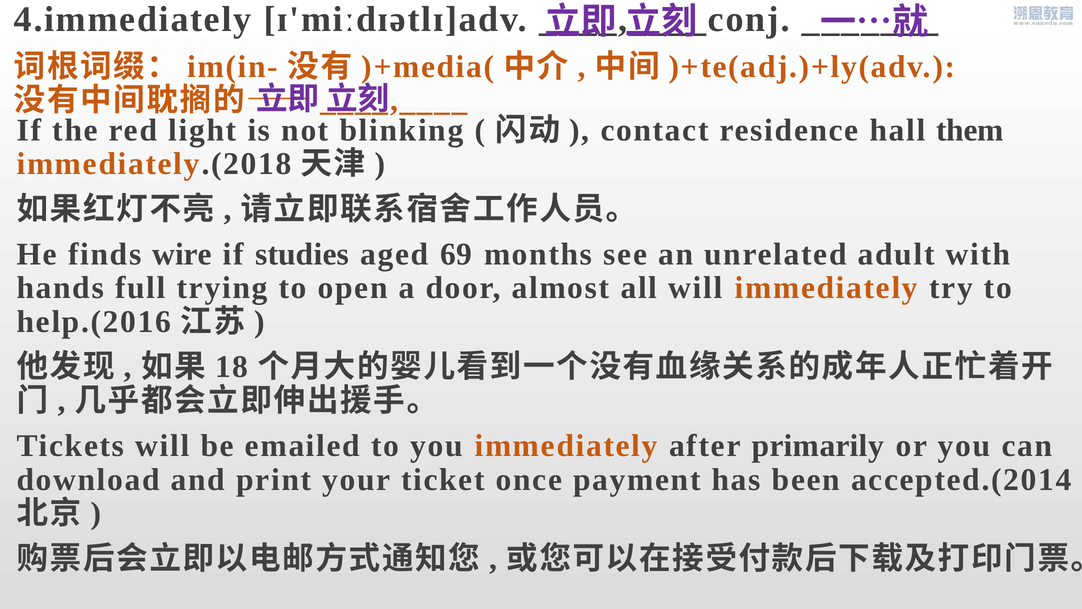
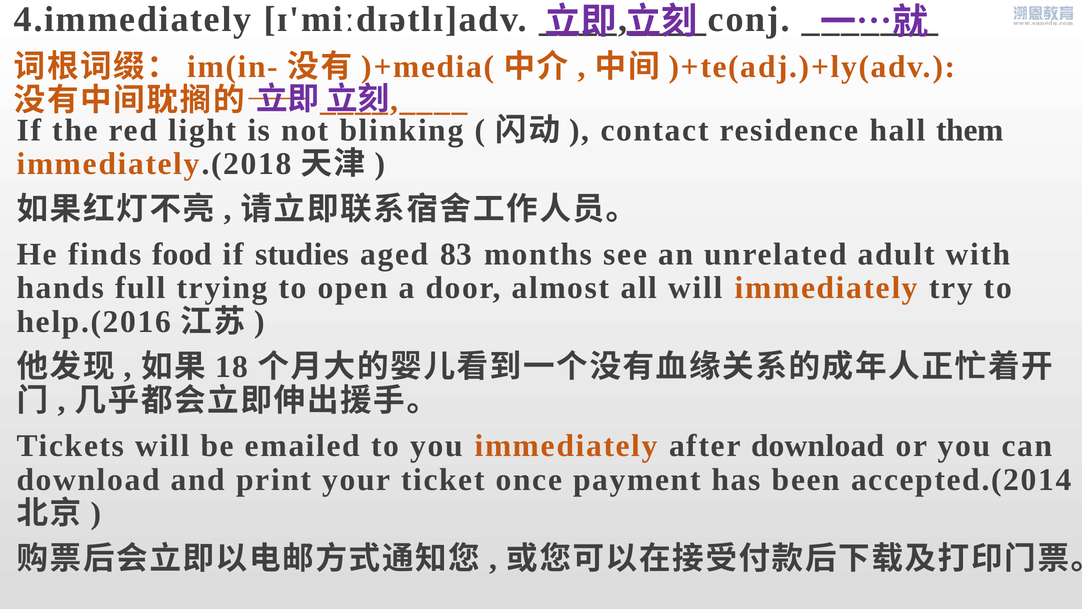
wire: wire -> food
69: 69 -> 83
after primarily: primarily -> download
